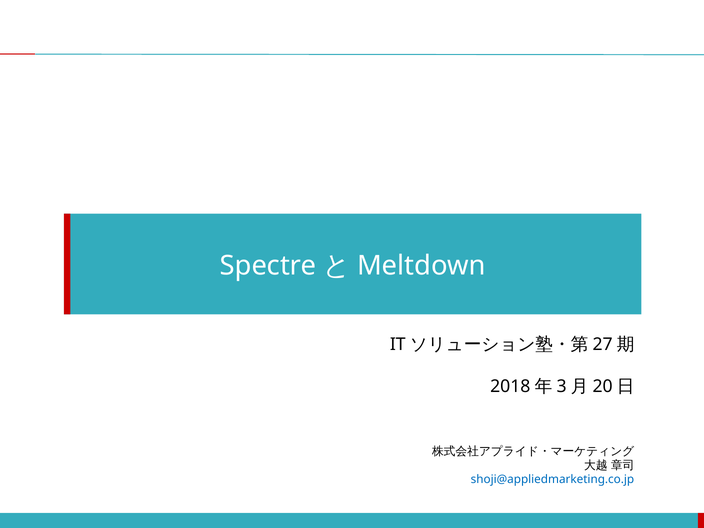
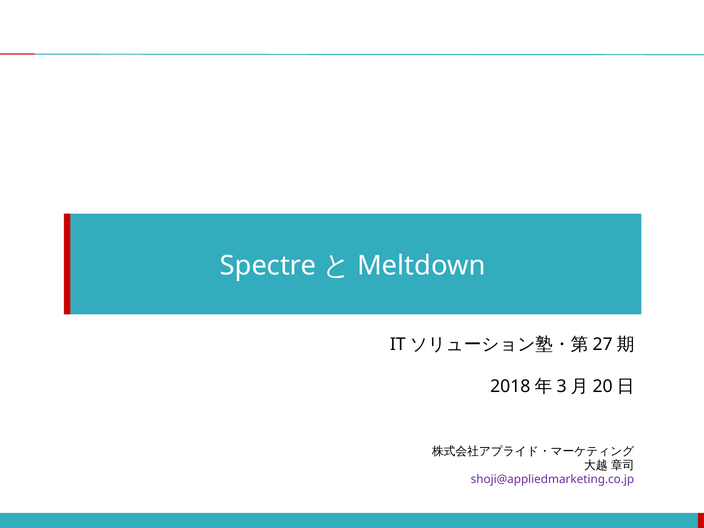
shoji@appliedmarketing.co.jp colour: blue -> purple
